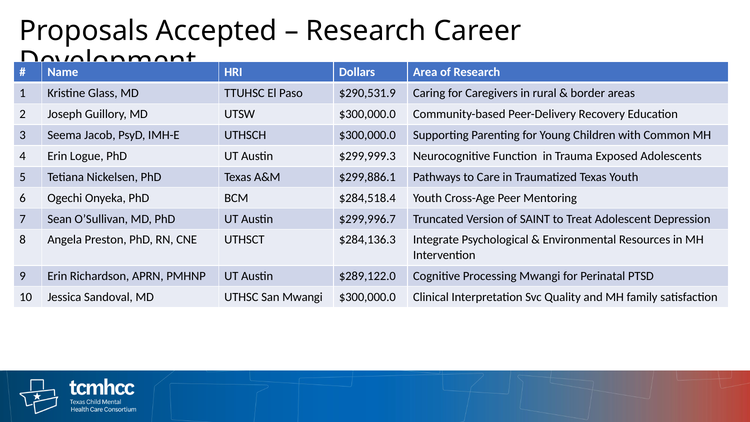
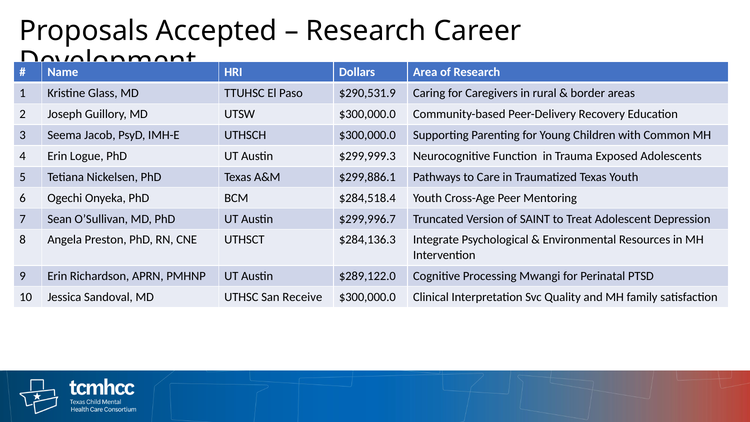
San Mwangi: Mwangi -> Receive
